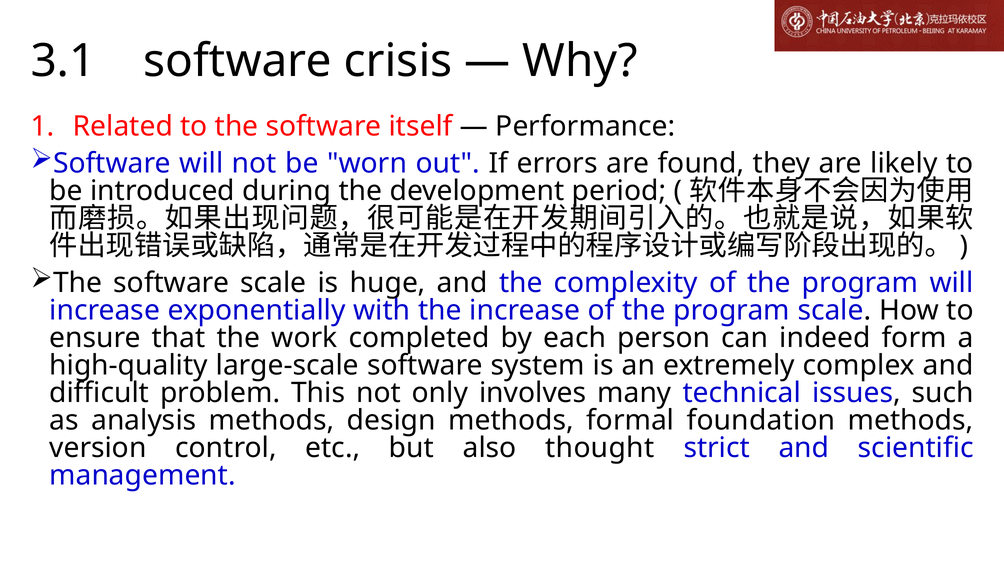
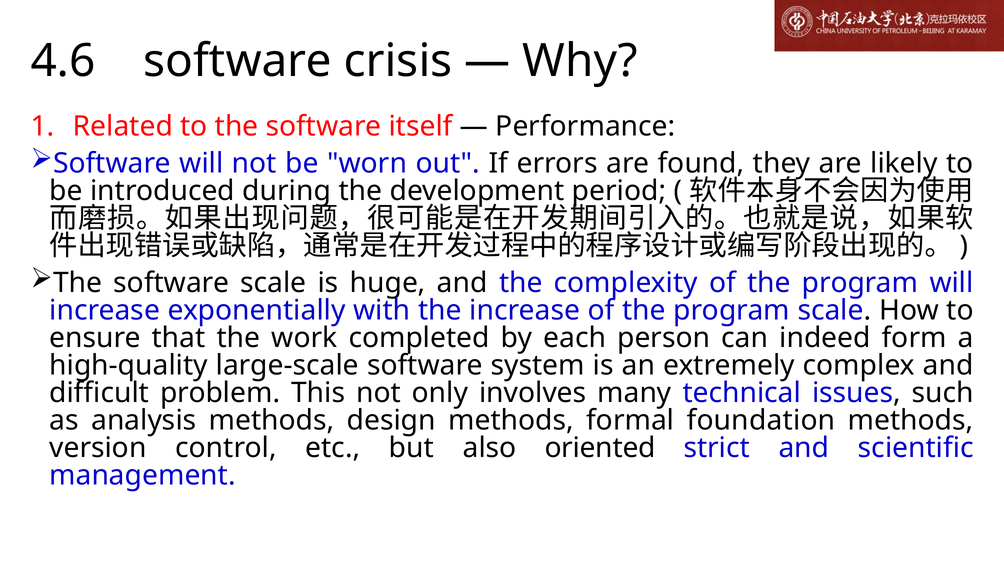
3.1: 3.1 -> 4.6
thought: thought -> oriented
